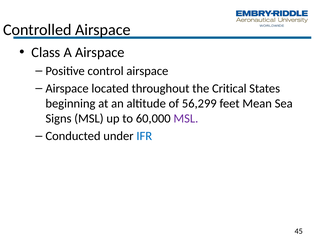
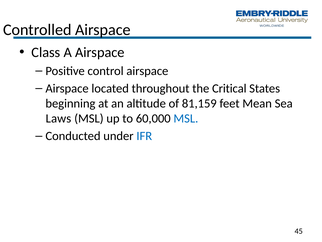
56,299: 56,299 -> 81,159
Signs: Signs -> Laws
MSL at (186, 118) colour: purple -> blue
